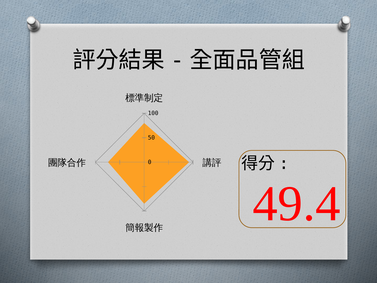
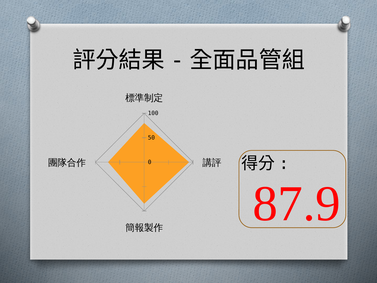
49.4: 49.4 -> 87.9
